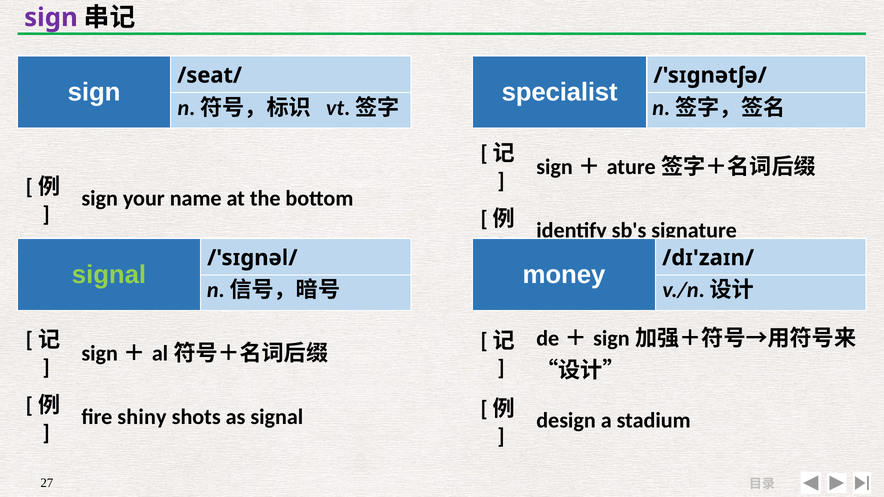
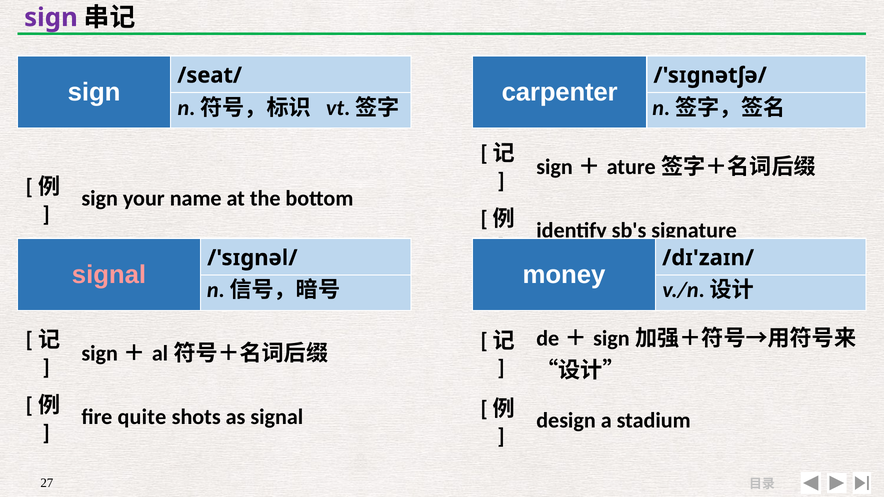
specialist: specialist -> carpenter
signal at (109, 275) colour: light green -> pink
shiny: shiny -> quite
